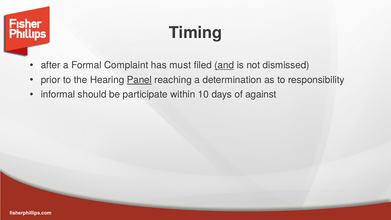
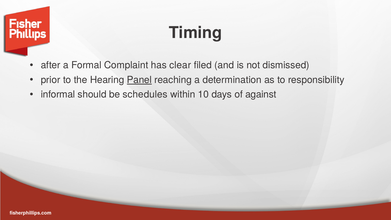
must: must -> clear
and underline: present -> none
participate: participate -> schedules
